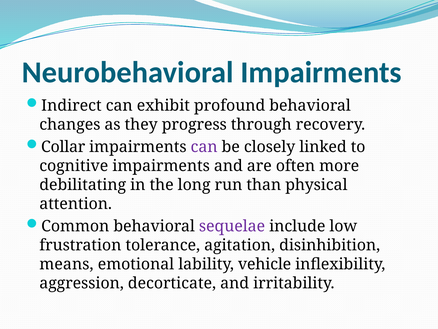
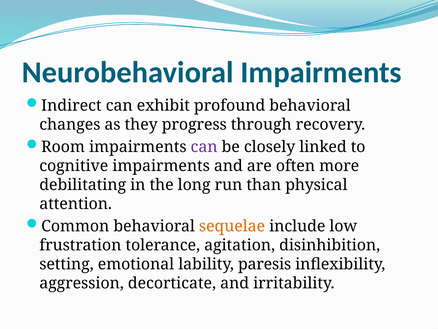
Collar: Collar -> Room
sequelae colour: purple -> orange
means: means -> setting
vehicle: vehicle -> paresis
